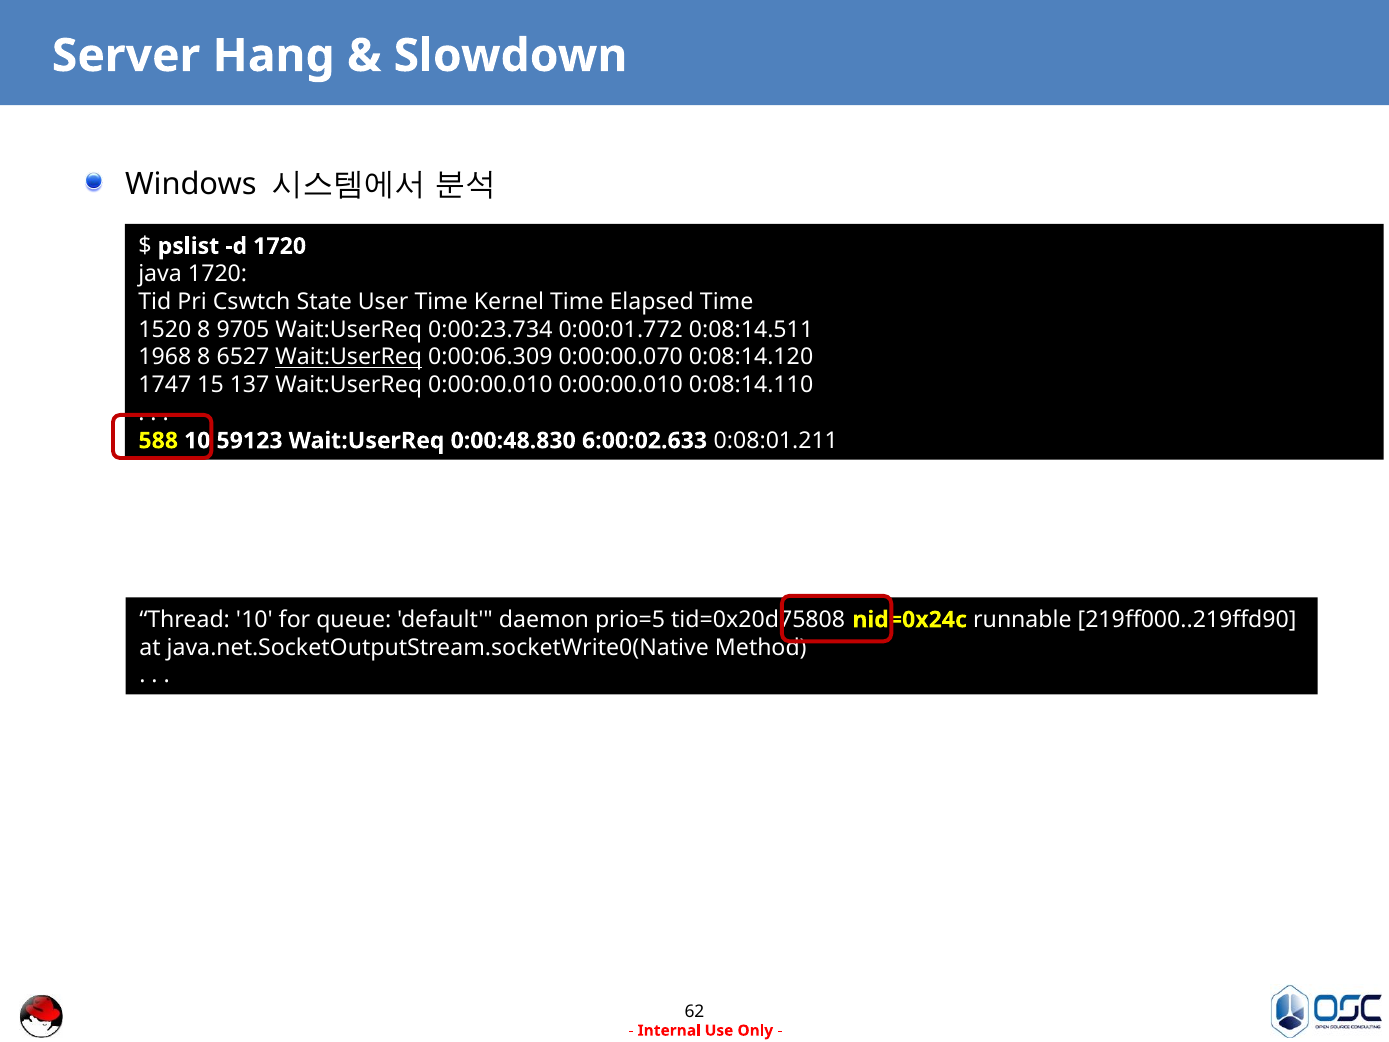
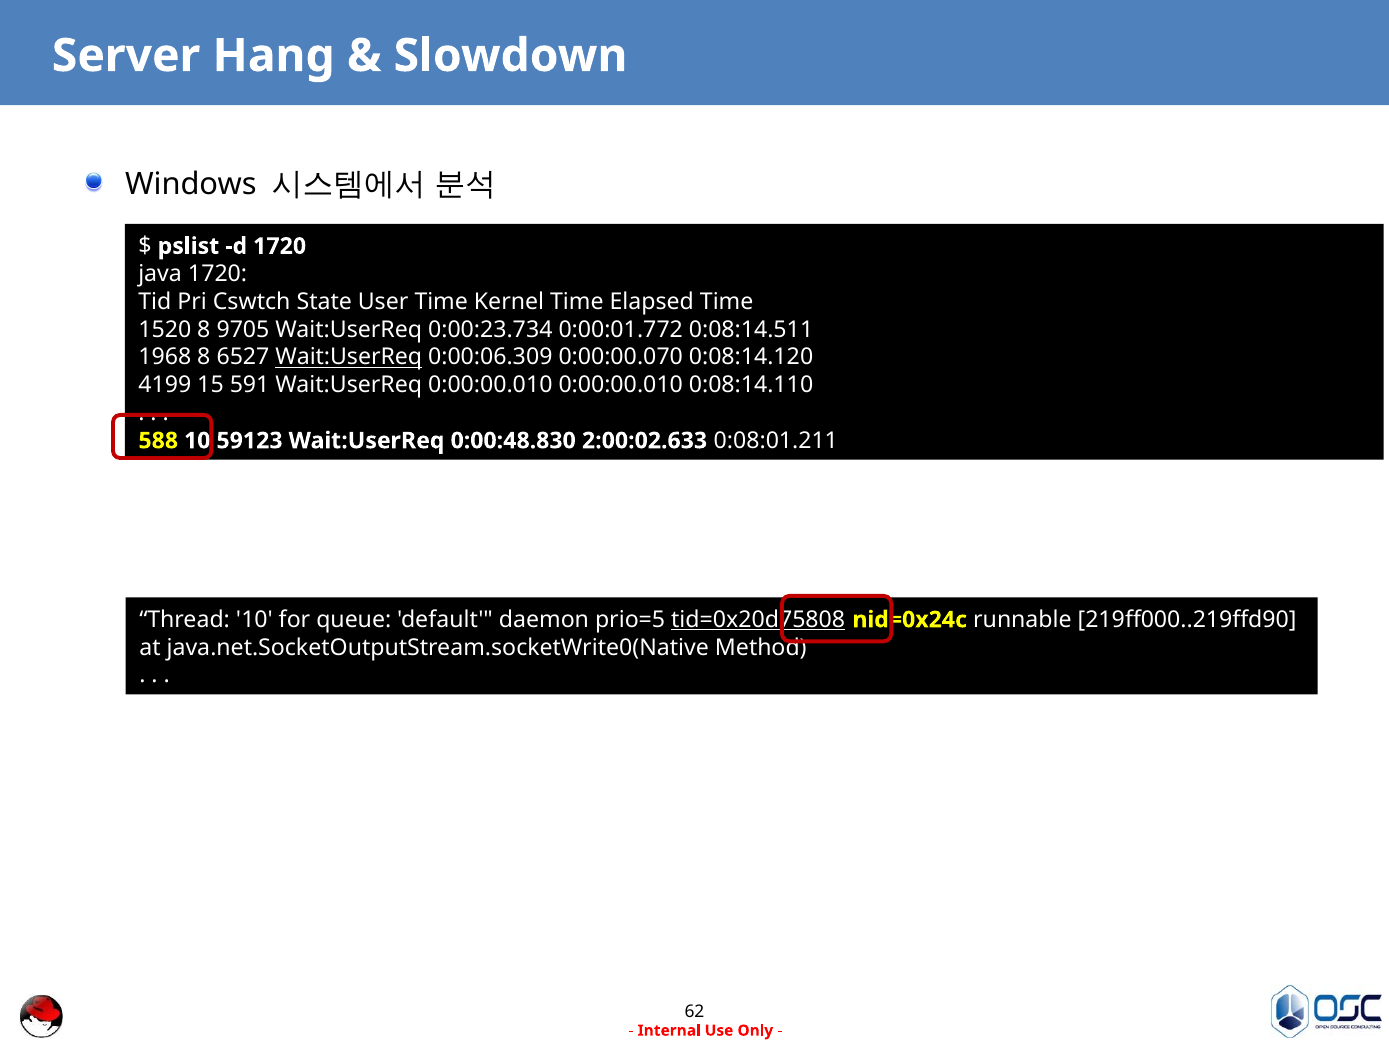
1747: 1747 -> 4199
137: 137 -> 591
6:00:02.633: 6:00:02.633 -> 2:00:02.633
tid=0x20d75808 underline: none -> present
